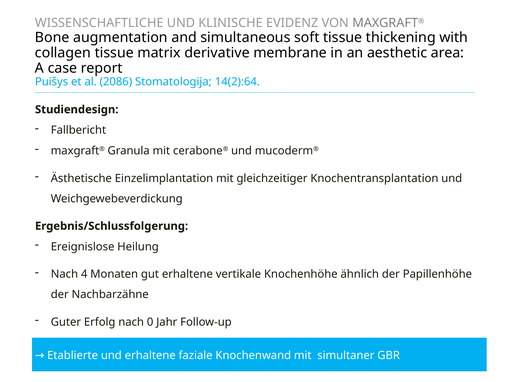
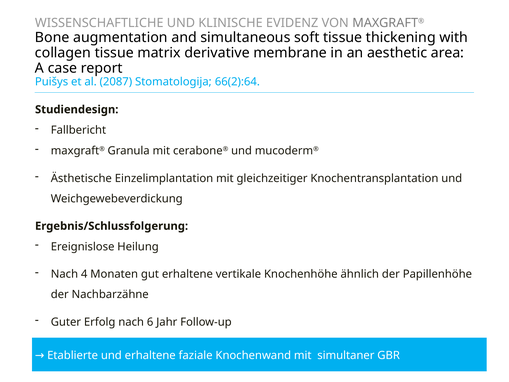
2086: 2086 -> 2087
14(2):64: 14(2):64 -> 66(2):64
0: 0 -> 6
